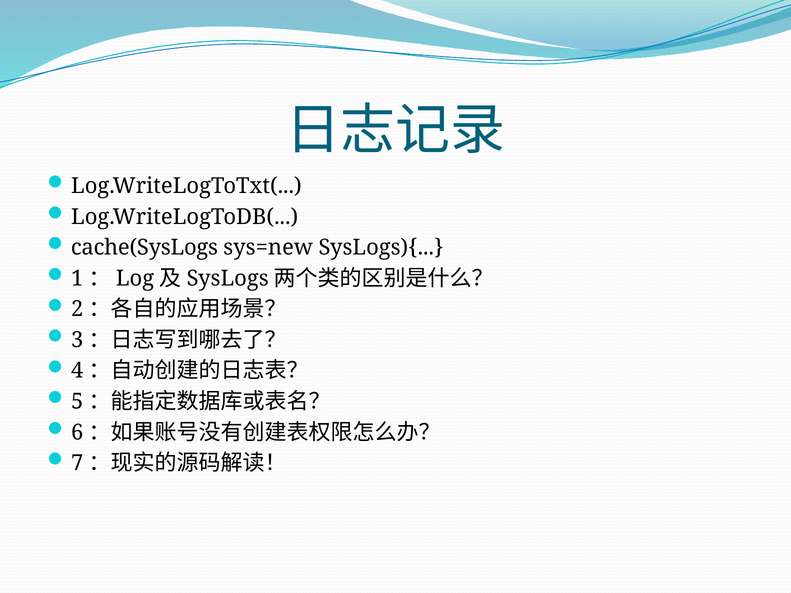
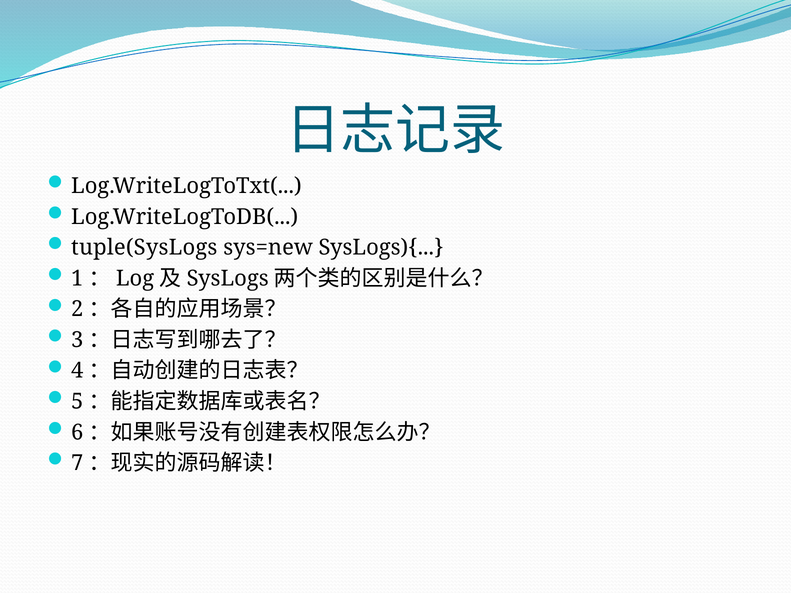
cache(SysLogs: cache(SysLogs -> tuple(SysLogs
